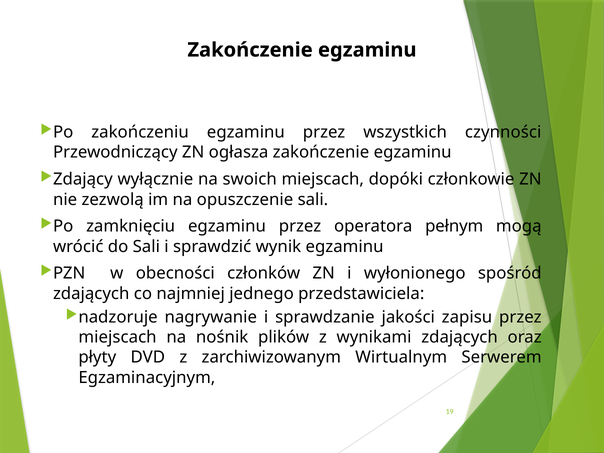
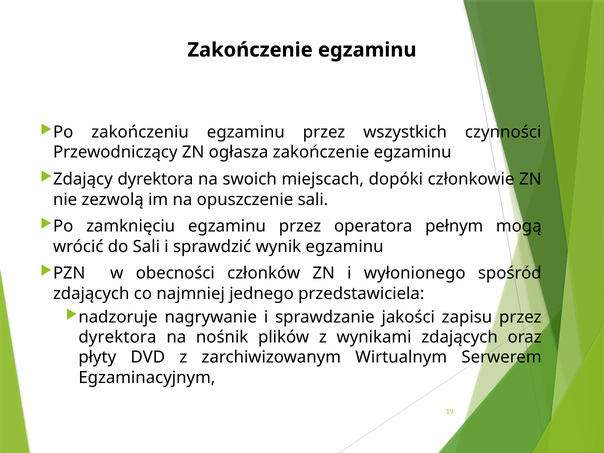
Zdający wyłącznie: wyłącznie -> dyrektora
miejscach at (117, 337): miejscach -> dyrektora
